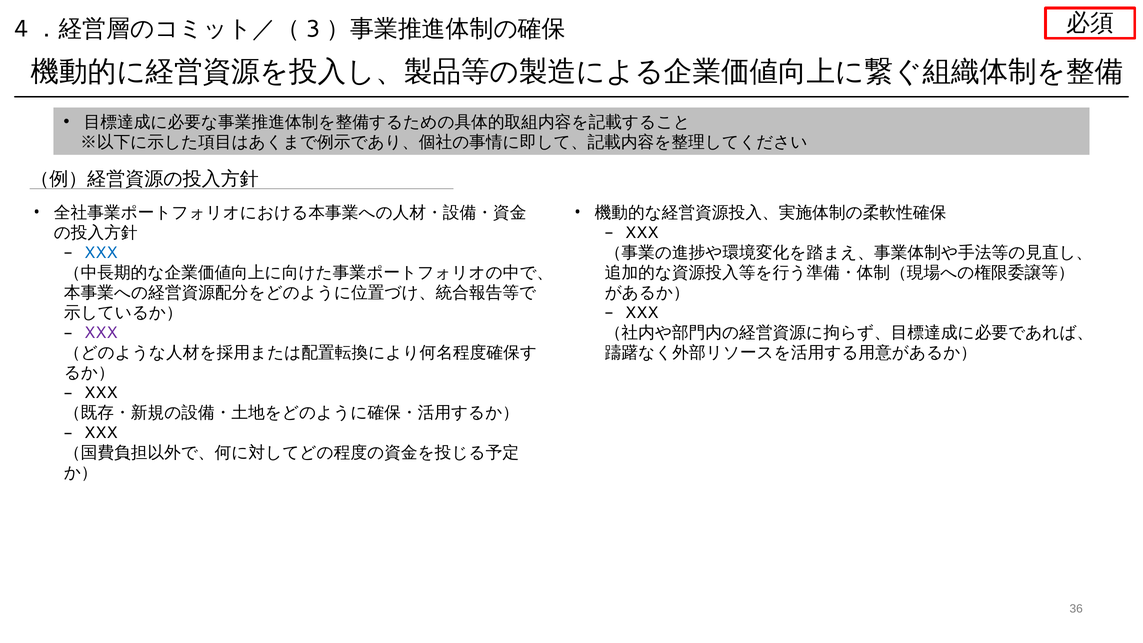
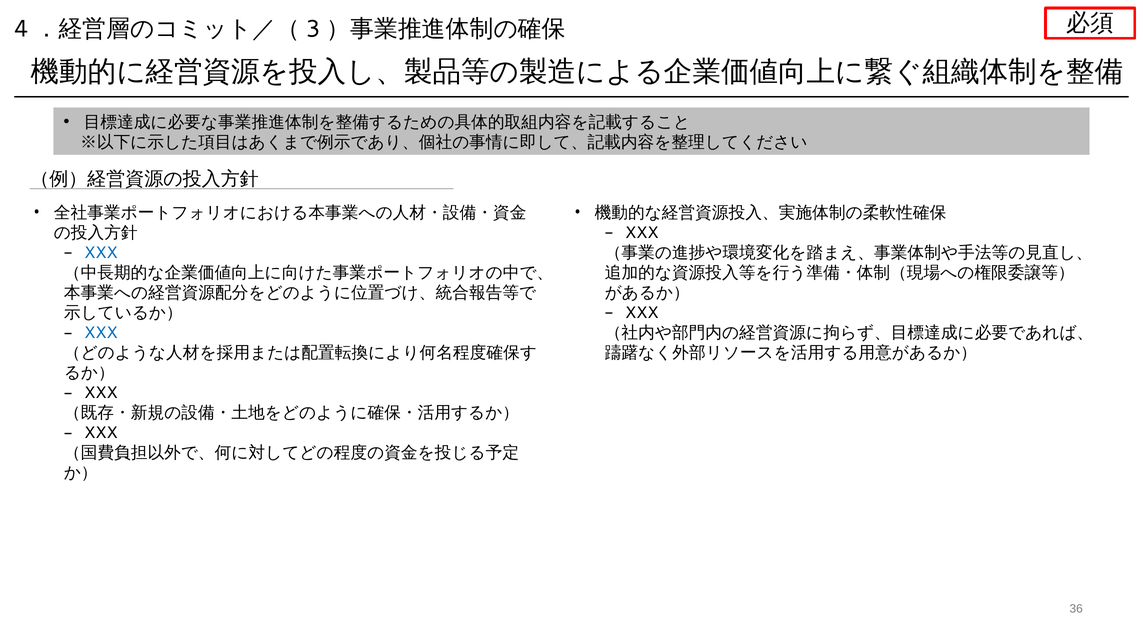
XXX at (101, 333) colour: purple -> blue
